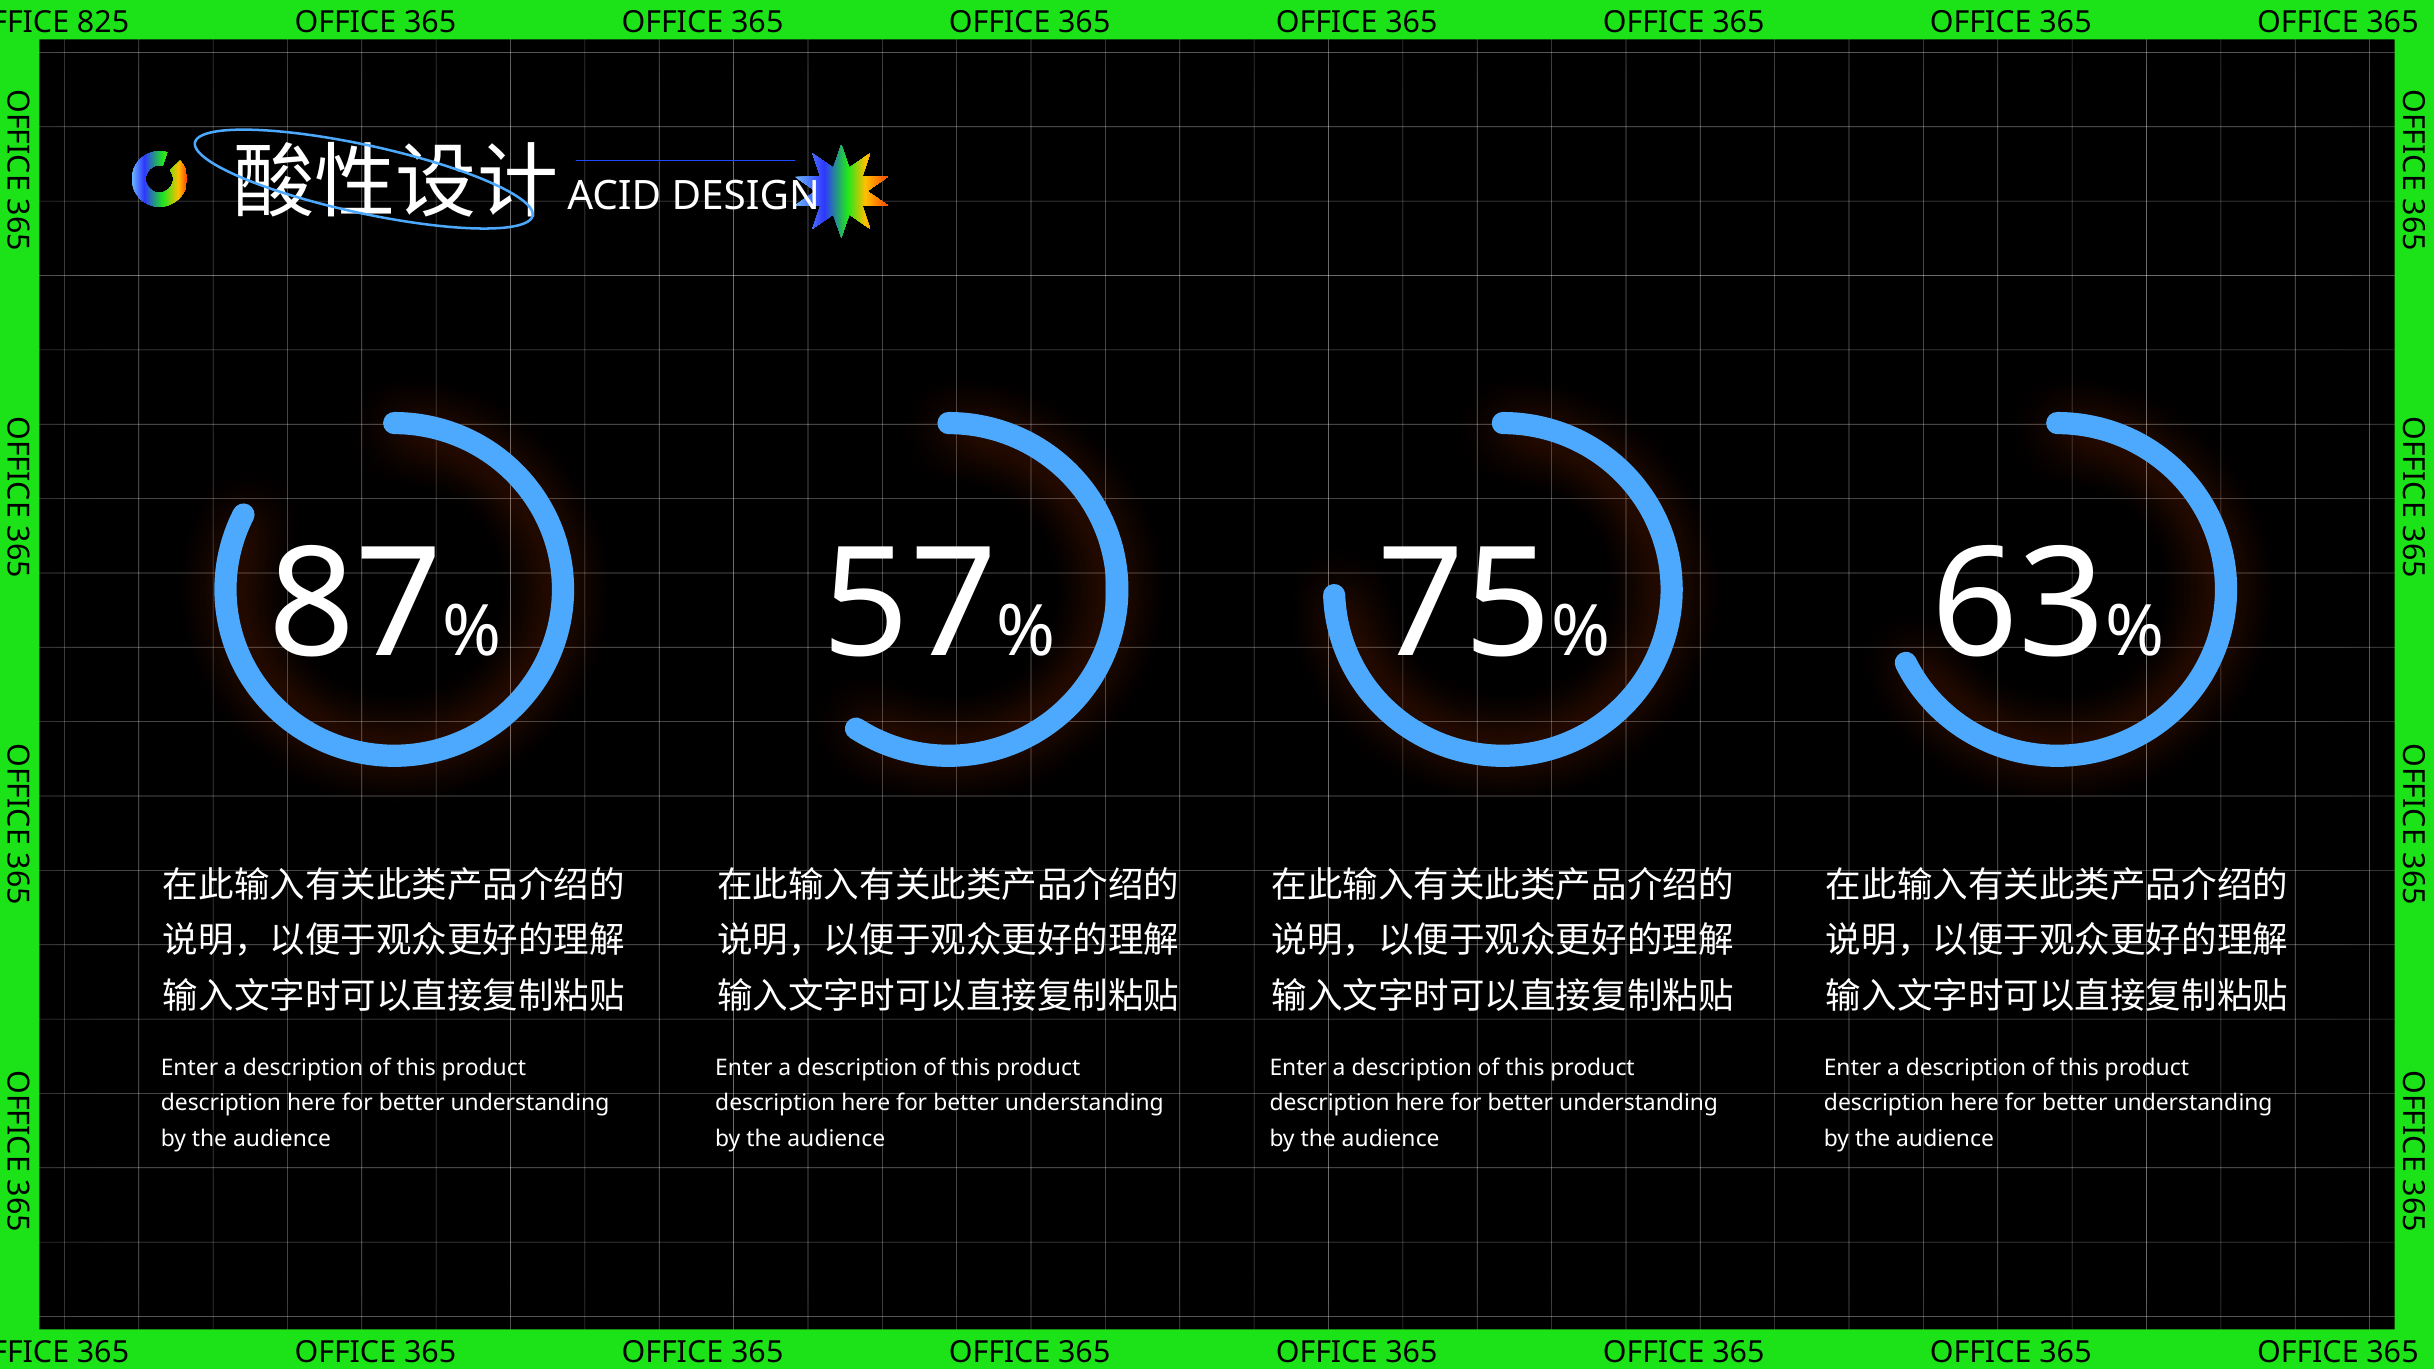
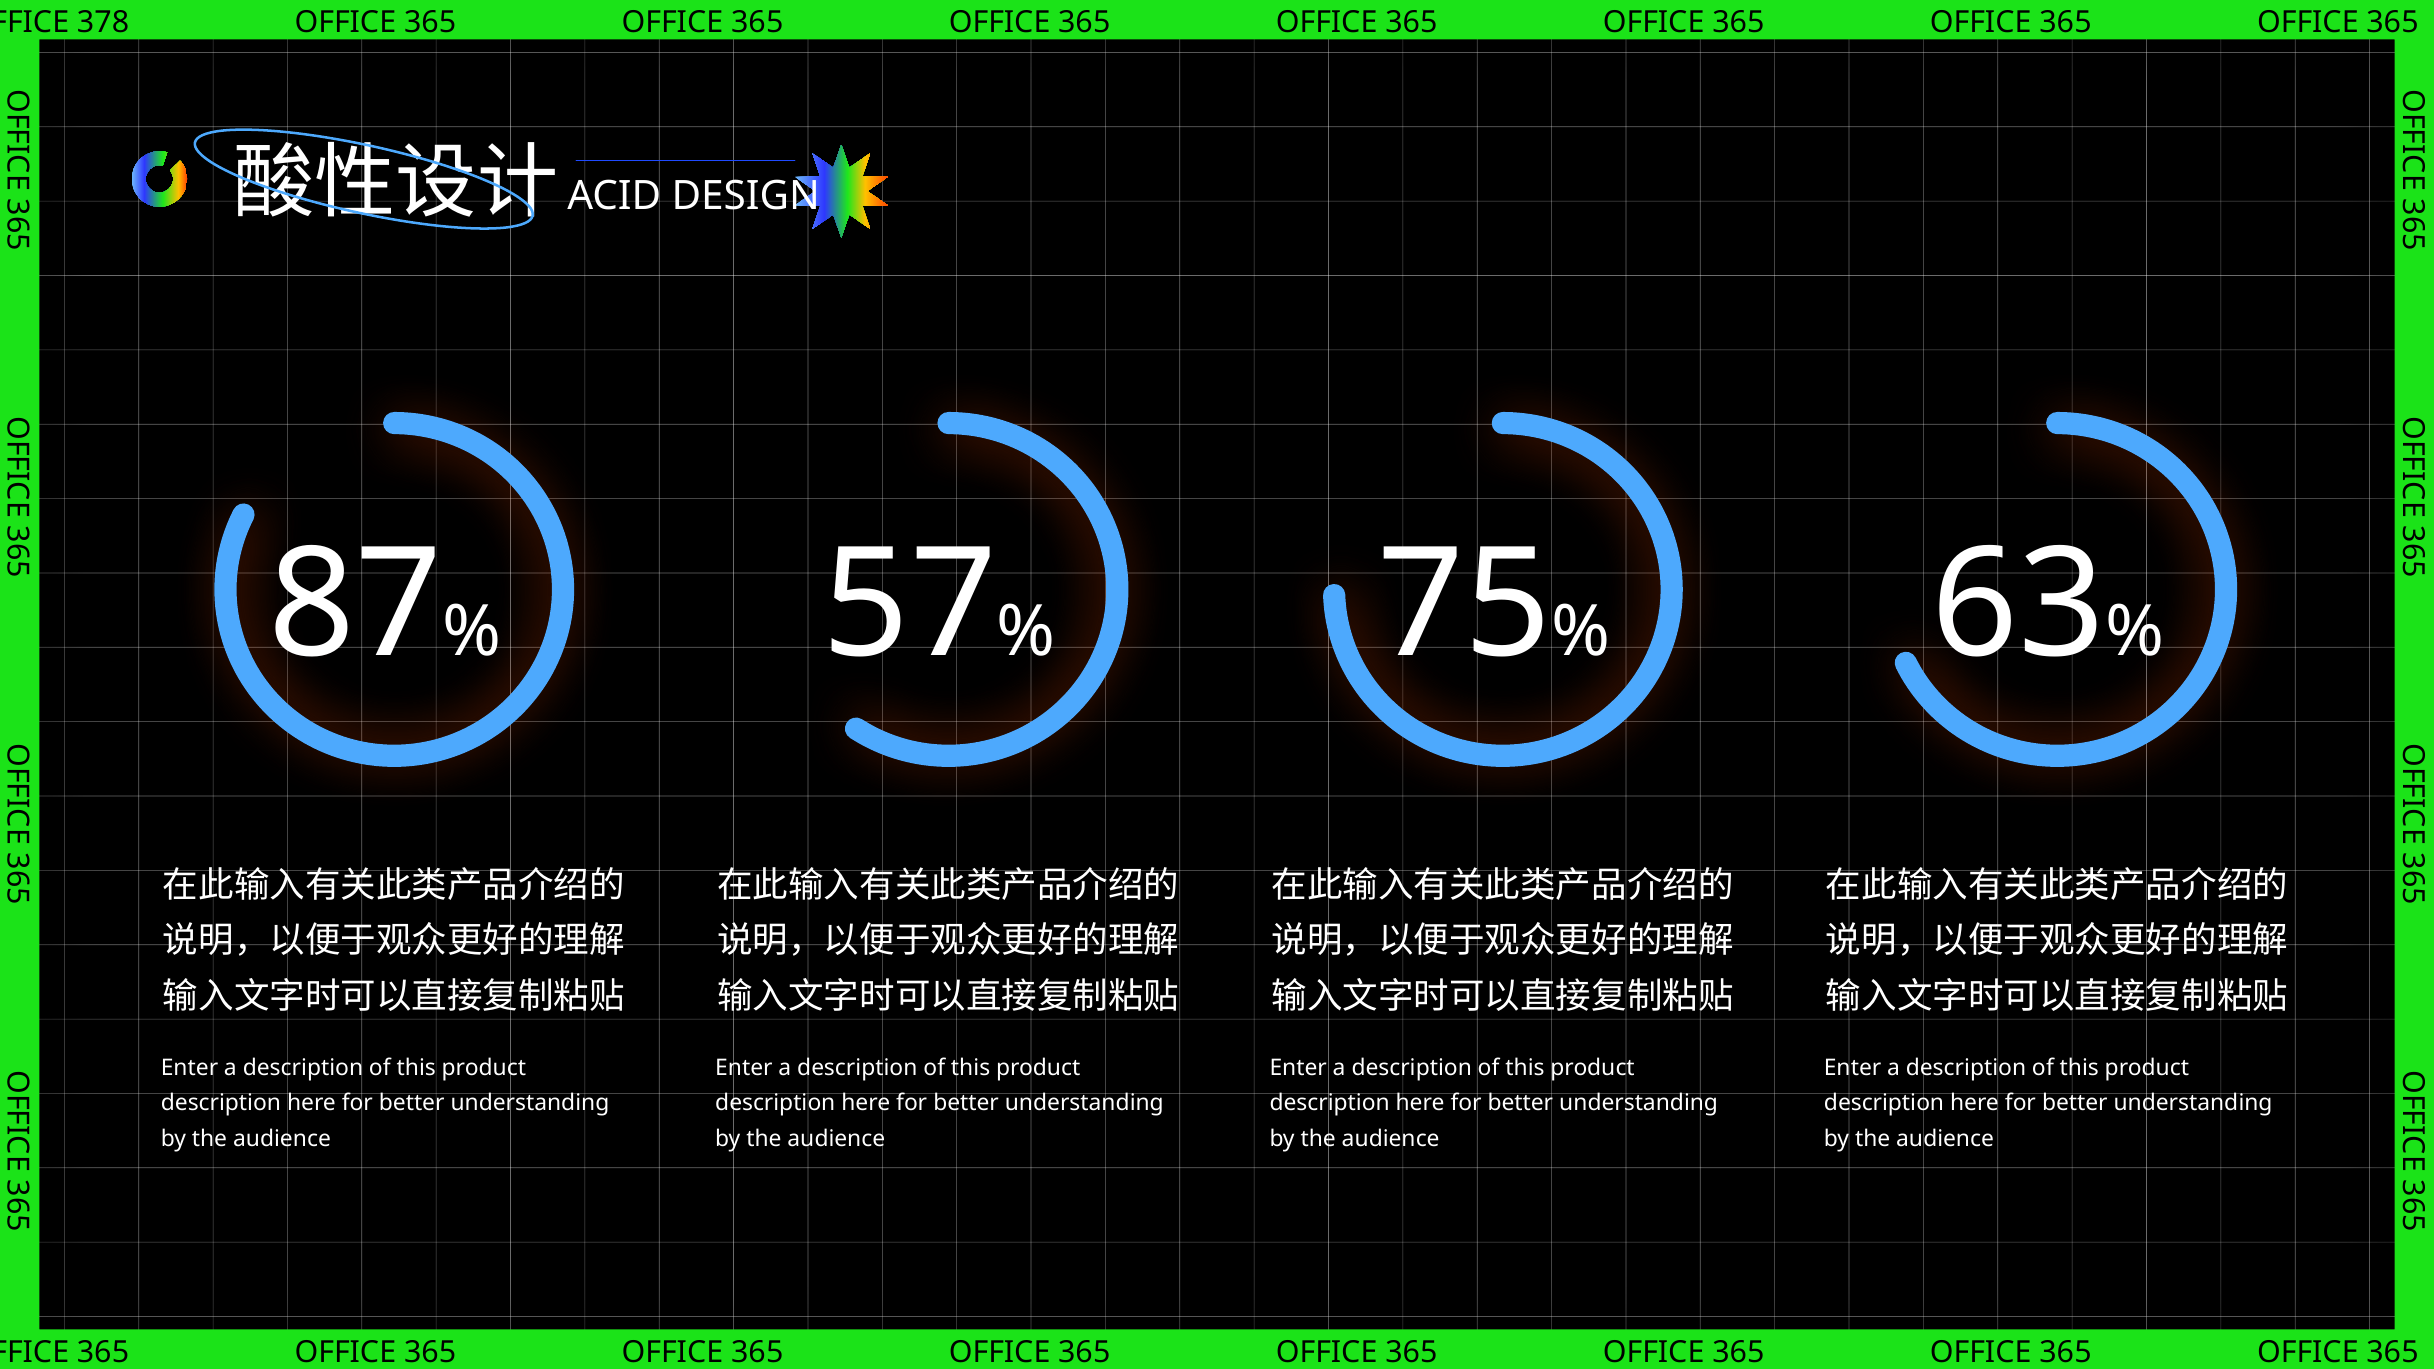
825: 825 -> 378
